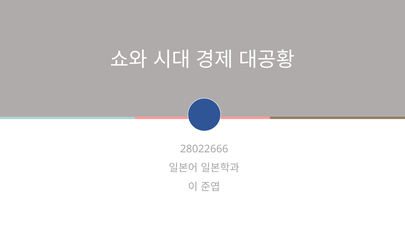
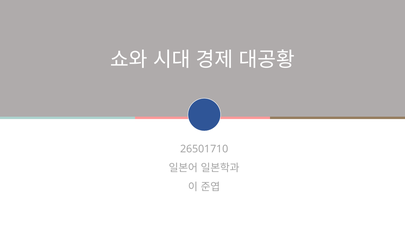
28022666: 28022666 -> 26501710
